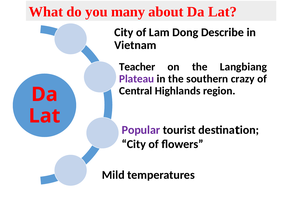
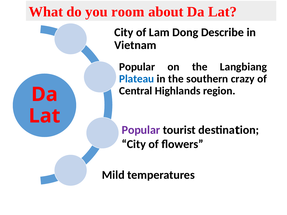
many: many -> room
Teacher at (137, 67): Teacher -> Popular
Plateau colour: purple -> blue
